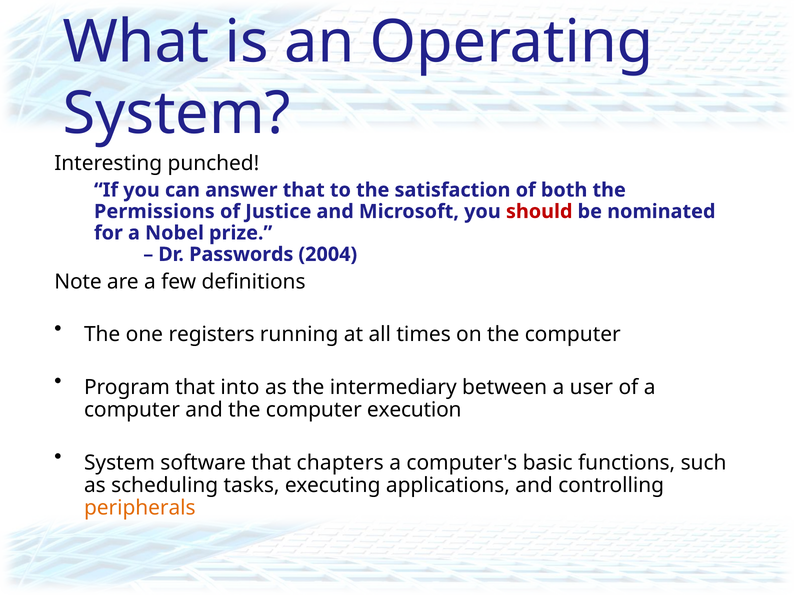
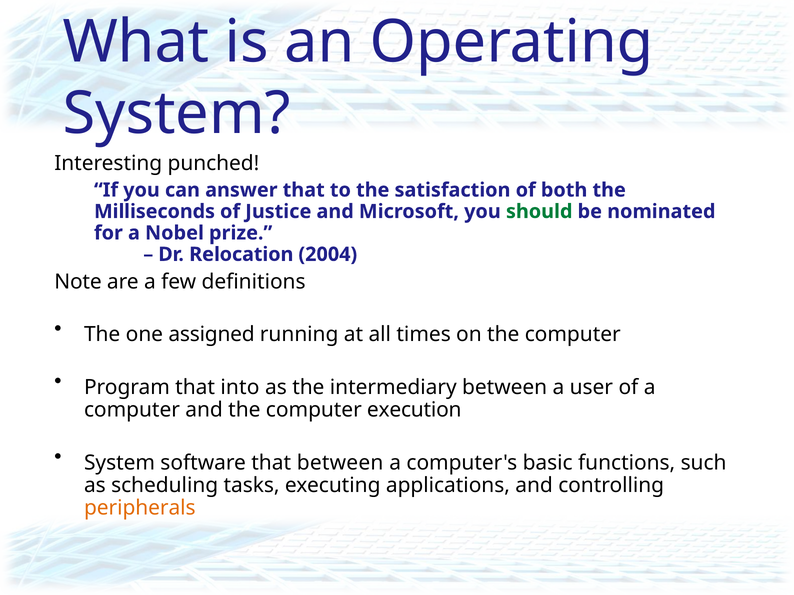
Permissions: Permissions -> Milliseconds
should colour: red -> green
Passwords: Passwords -> Relocation
registers: registers -> assigned
that chapters: chapters -> between
